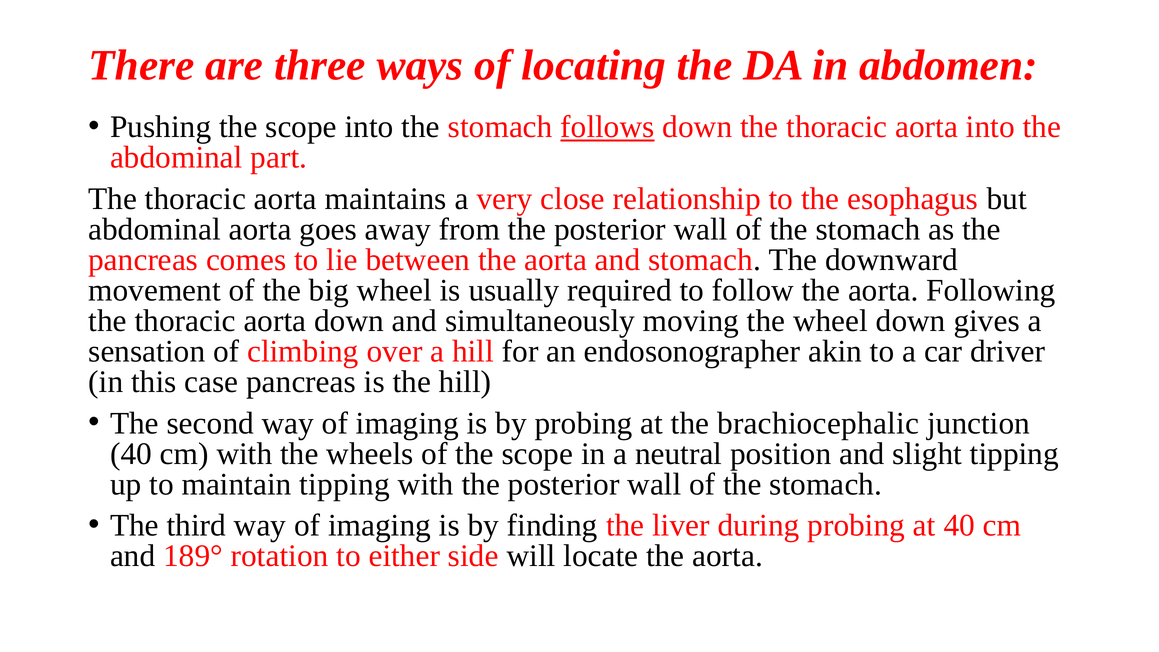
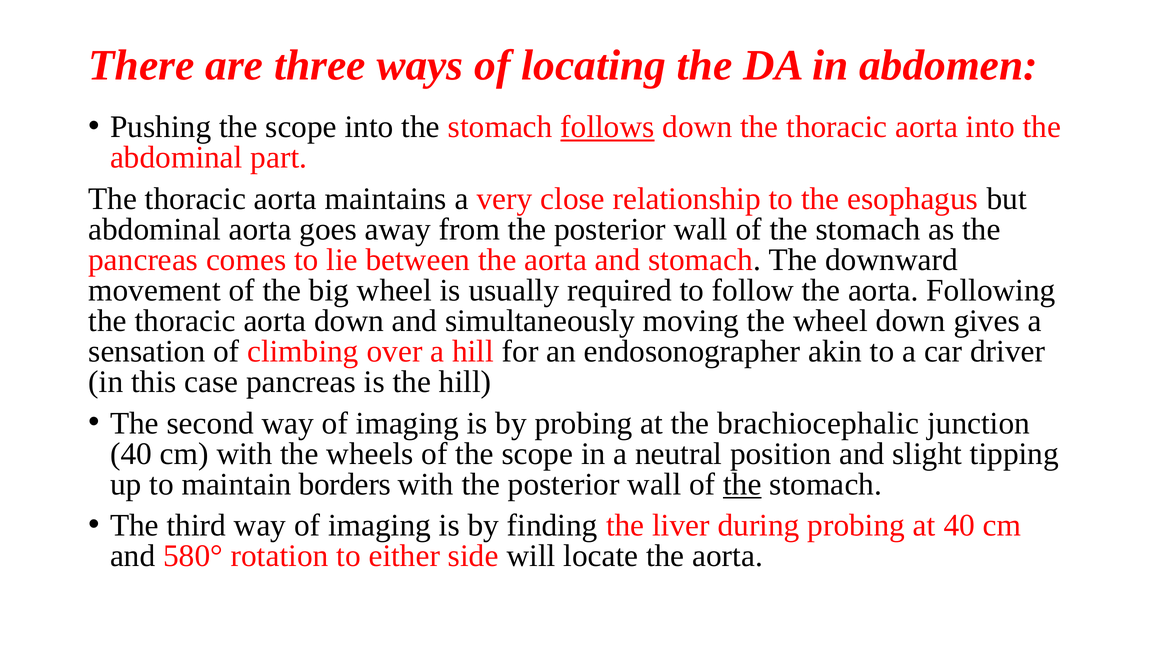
maintain tipping: tipping -> borders
the at (742, 484) underline: none -> present
189°: 189° -> 580°
